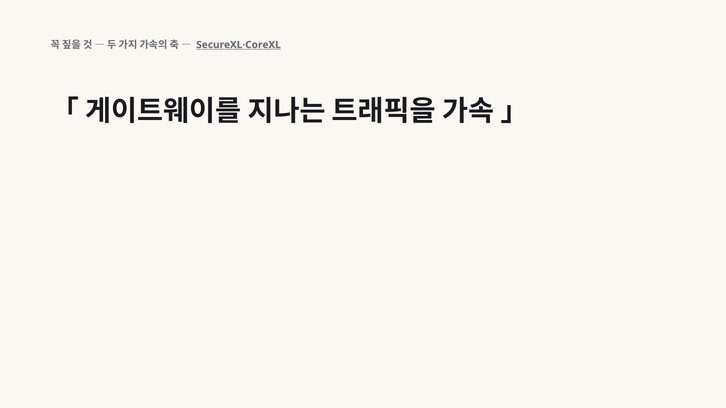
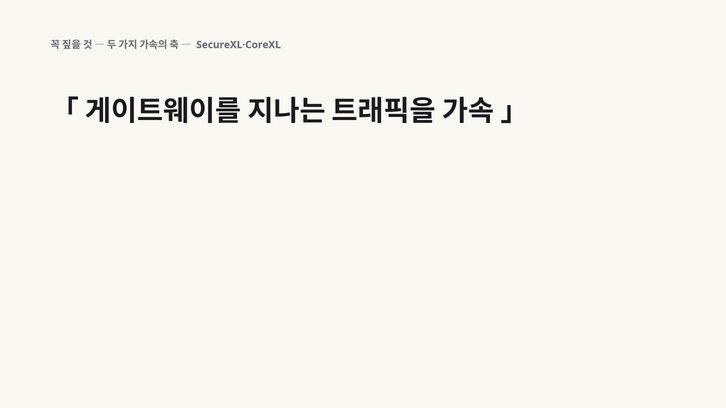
SecureXL·CoreXL underline: present -> none
